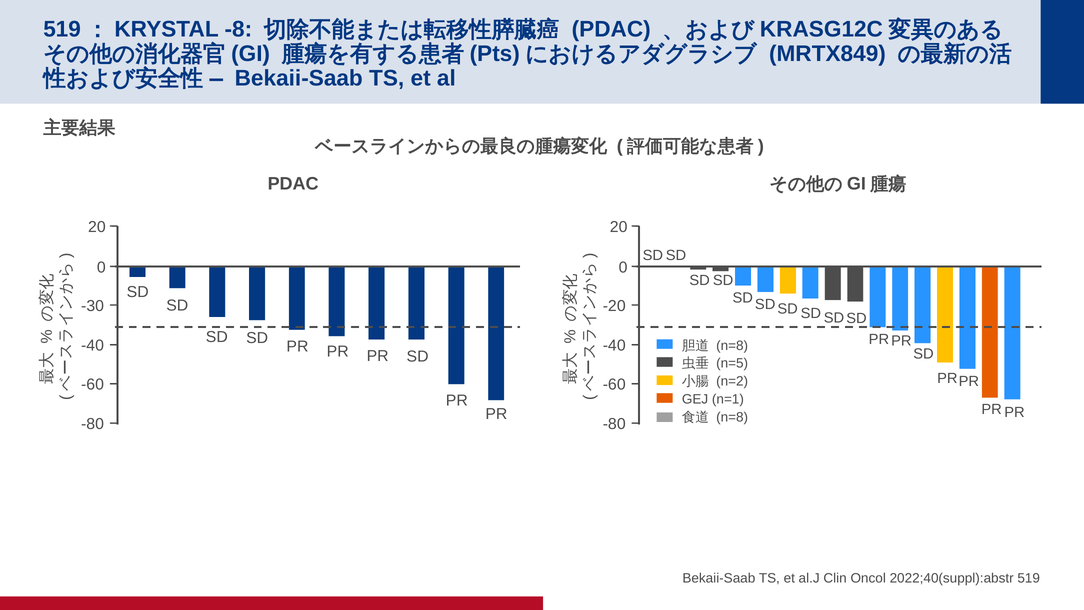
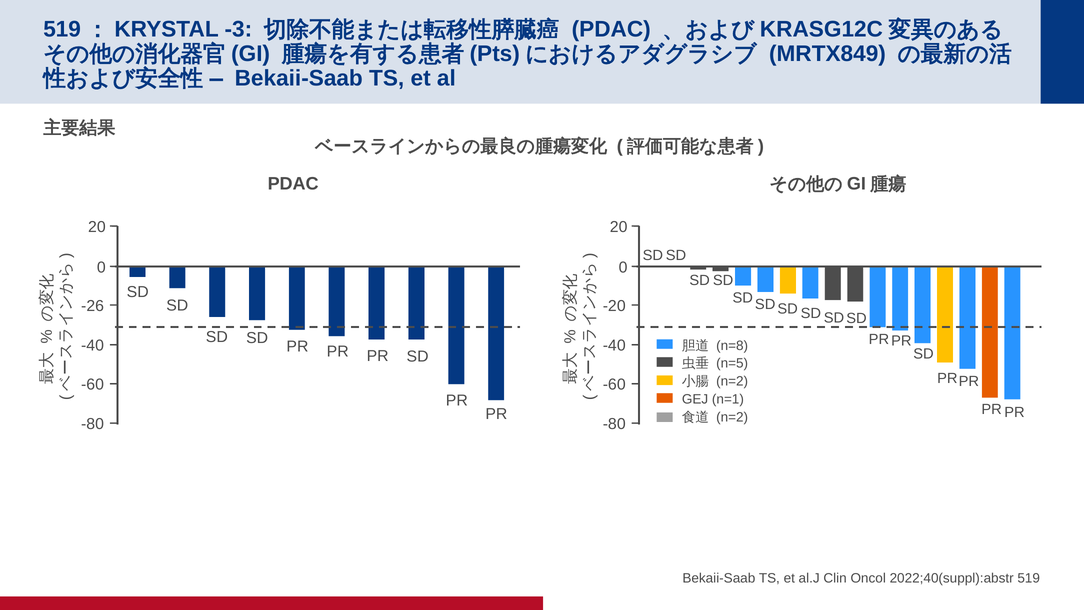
-8: -8 -> -3
-30: -30 -> -26
n=8 at (732, 417): n=8 -> n=2
